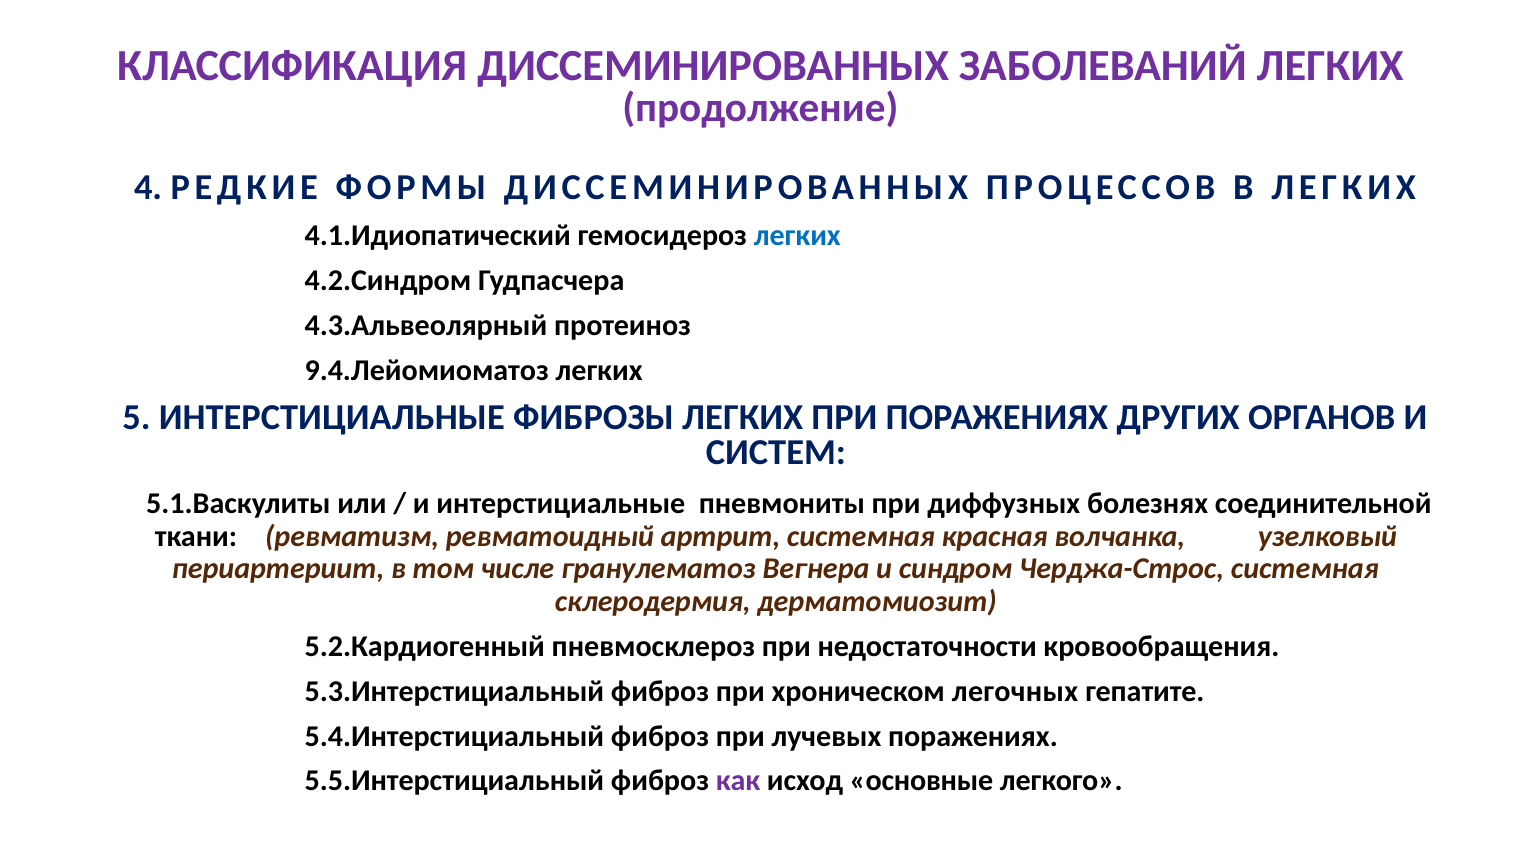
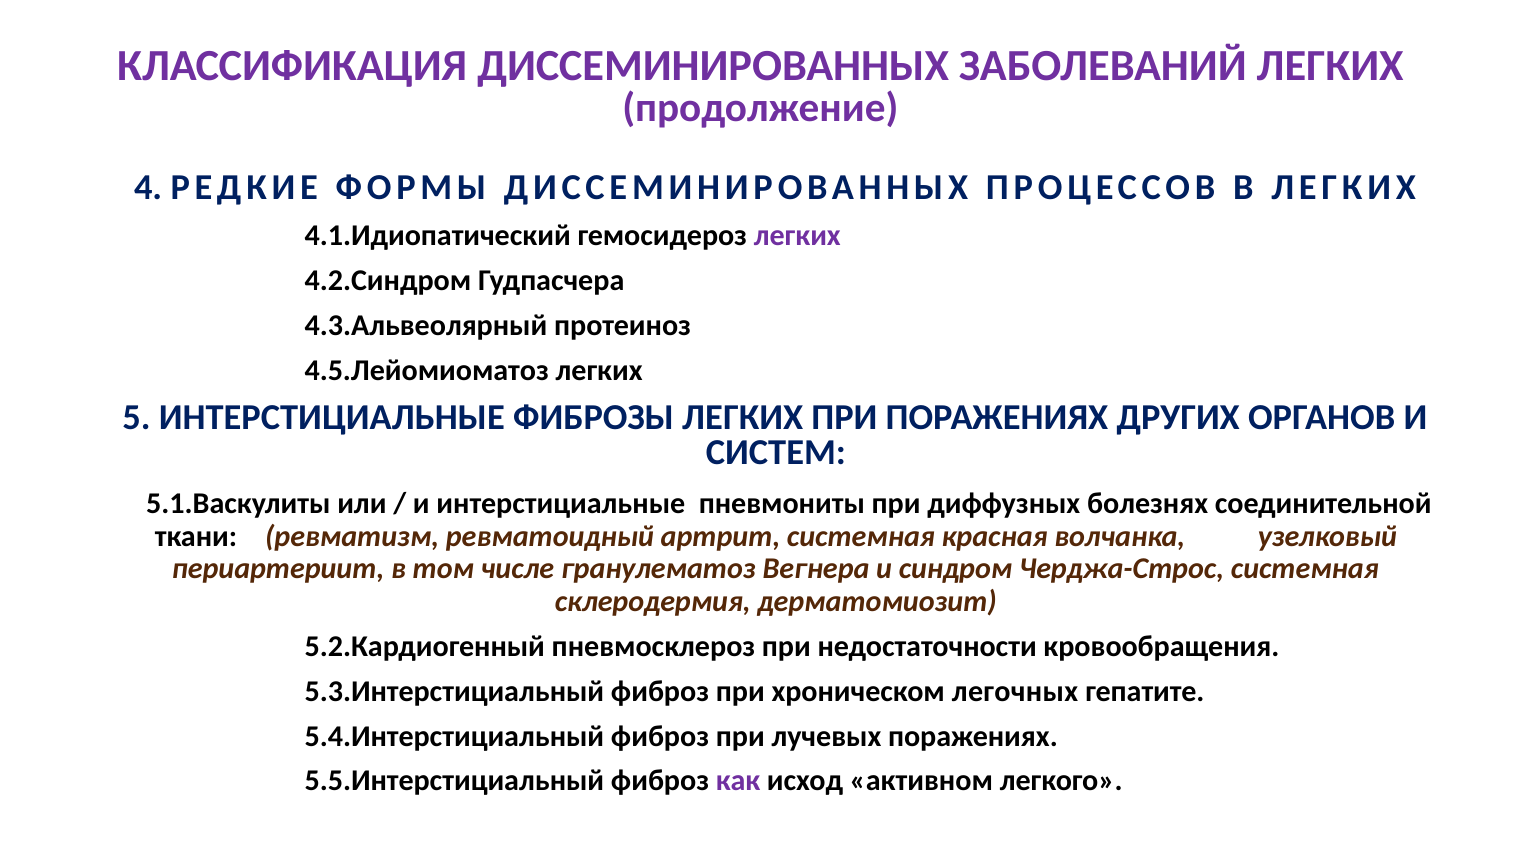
легких at (797, 236) colour: blue -> purple
9.4.Лейомиоматоз: 9.4.Лейомиоматоз -> 4.5.Лейомиоматоз
основные: основные -> активном
